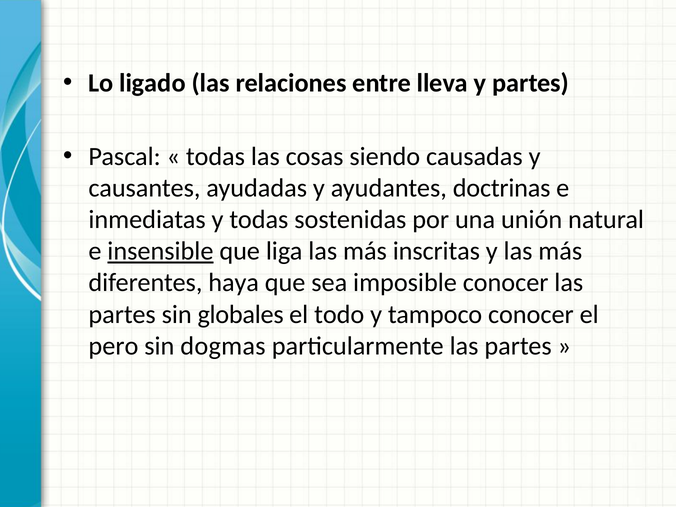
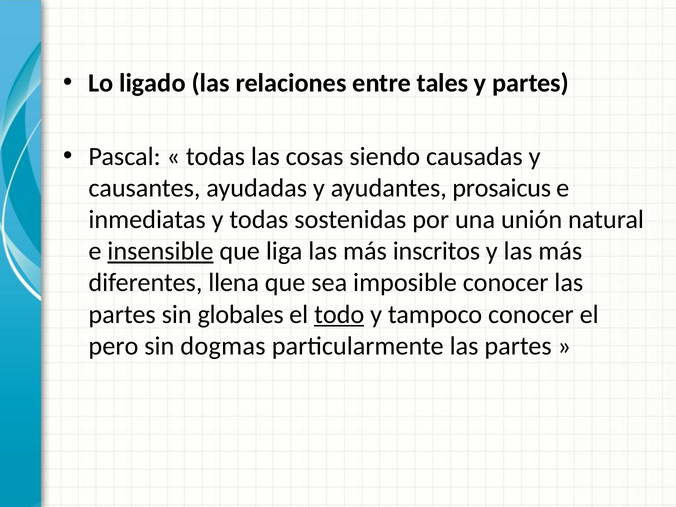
lleva: lleva -> tales
doctrinas: doctrinas -> prosaicus
inscritas: inscritas -> inscritos
haya: haya -> llena
todo underline: none -> present
